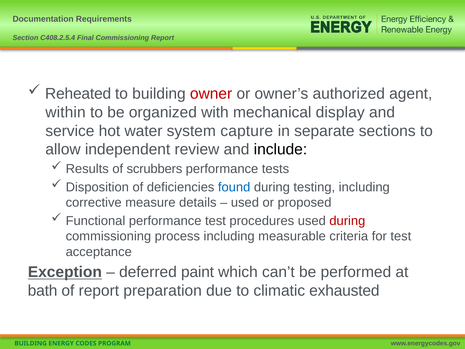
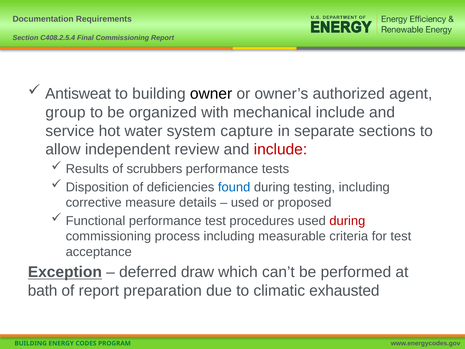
Reheated: Reheated -> Antisweat
owner colour: red -> black
within: within -> group
mechanical display: display -> include
include at (280, 149) colour: black -> red
paint: paint -> draw
